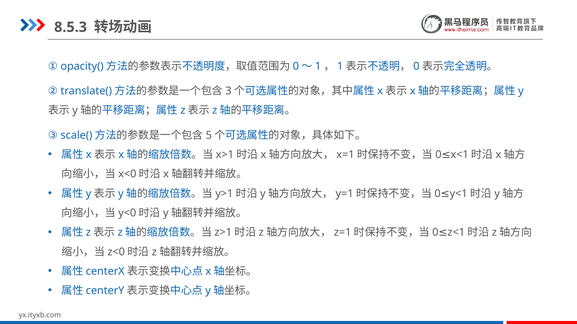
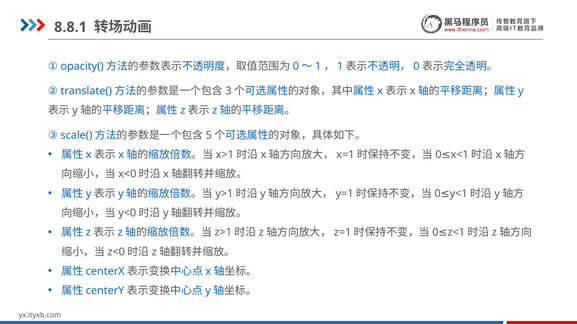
8.5.3: 8.5.3 -> 8.8.1
